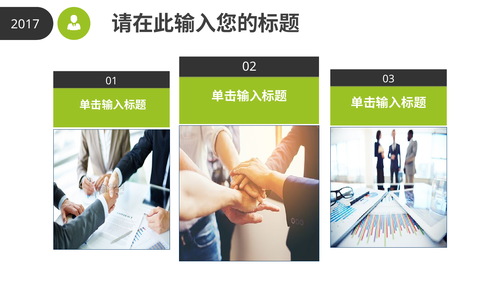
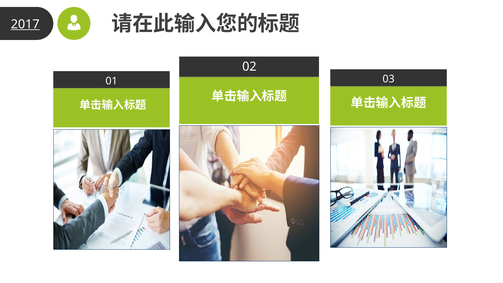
2017 underline: none -> present
